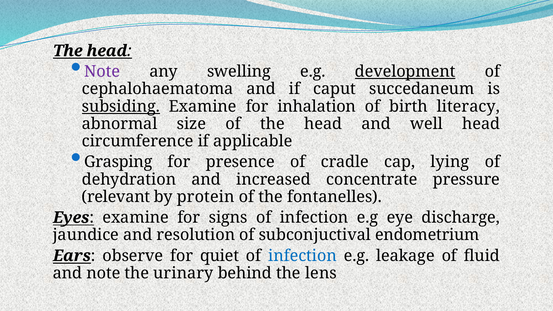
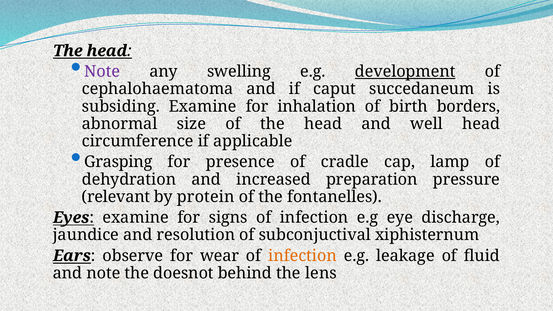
subsiding underline: present -> none
literacy: literacy -> borders
lying: lying -> lamp
concentrate: concentrate -> preparation
endometrium: endometrium -> xiphisternum
quiet: quiet -> wear
infection at (303, 256) colour: blue -> orange
urinary: urinary -> doesnot
